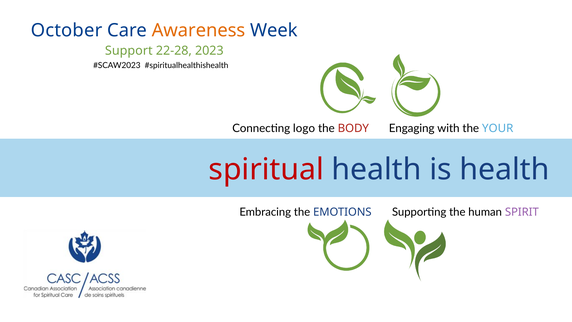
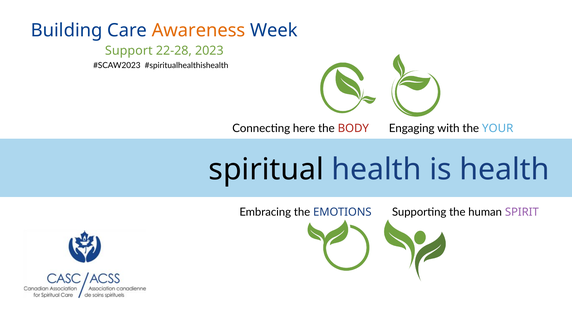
October: October -> Building
logo: logo -> here
spiritual colour: red -> black
